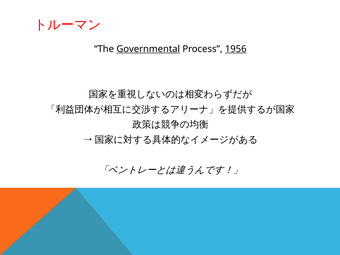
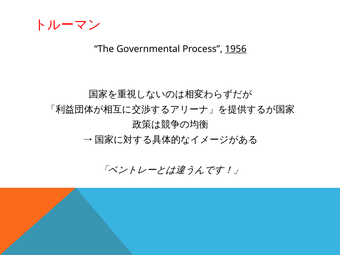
Governmental underline: present -> none
